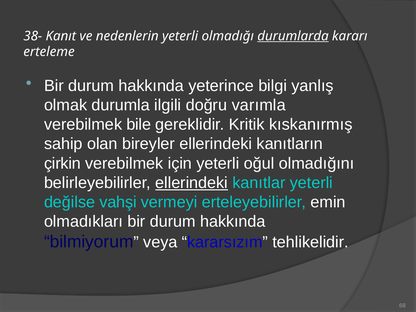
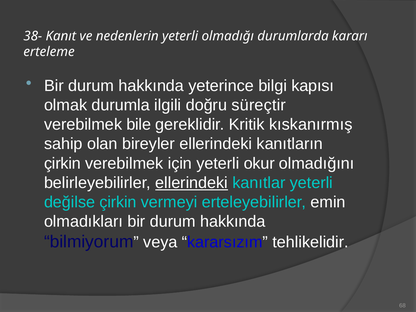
durumlarda underline: present -> none
yanlış: yanlış -> kapısı
varımla: varımla -> süreçtir
oğul: oğul -> okur
değilse vahşi: vahşi -> çirkin
